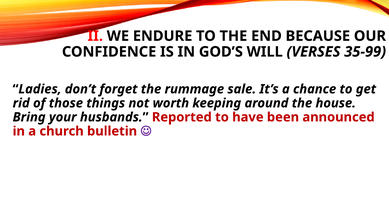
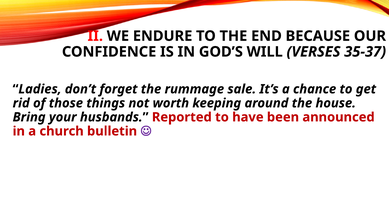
35-99: 35-99 -> 35-37
